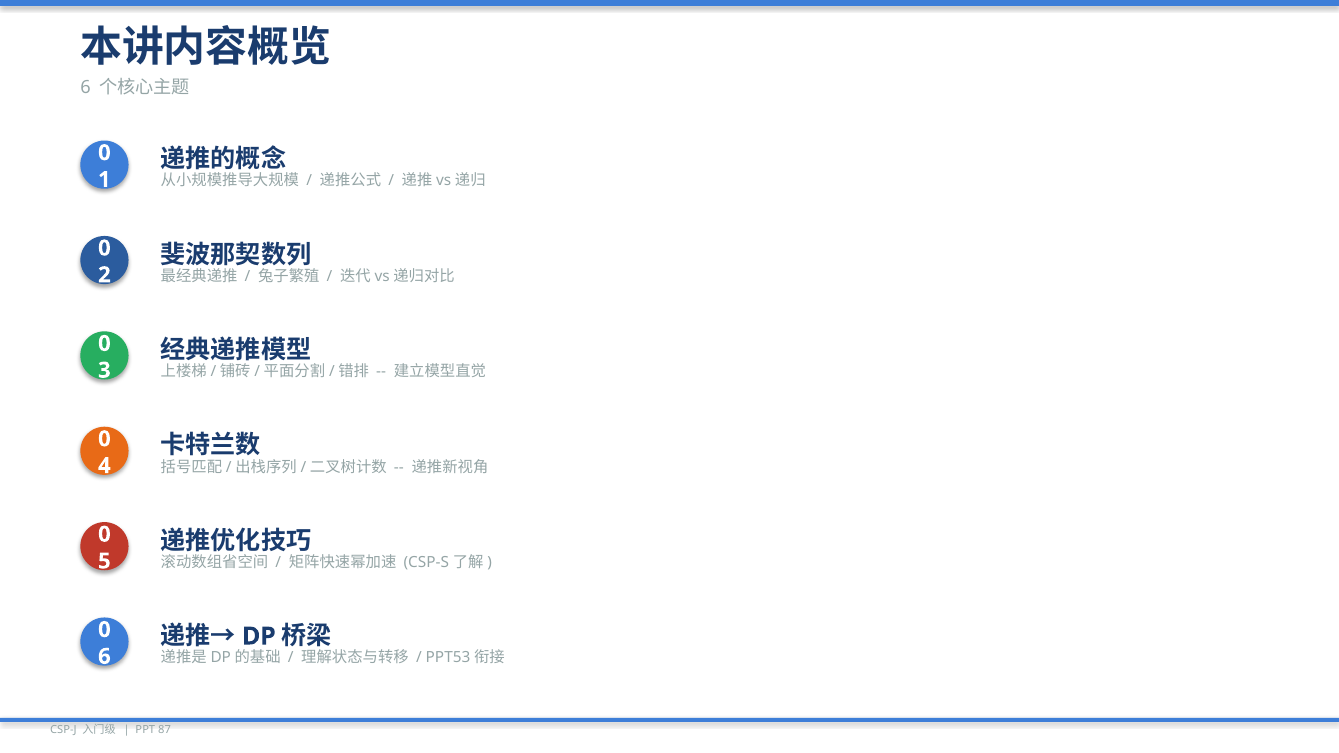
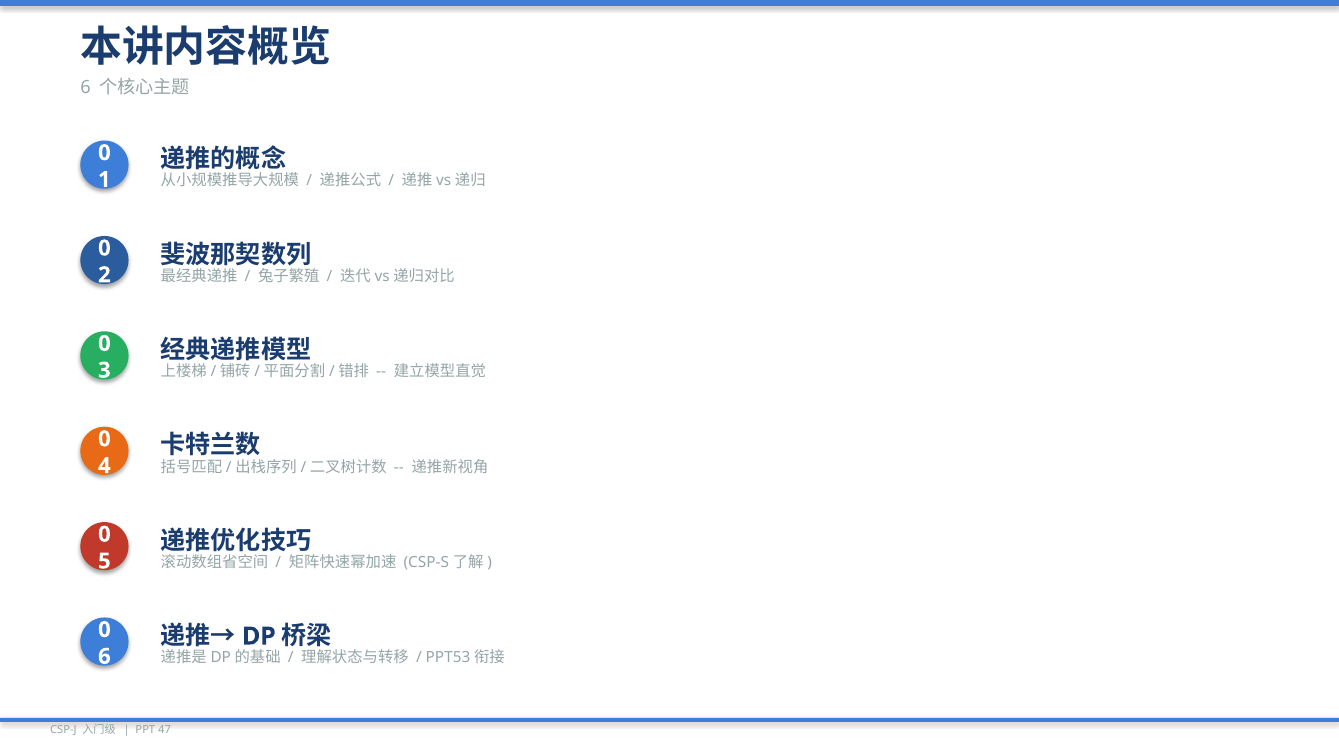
87: 87 -> 47
